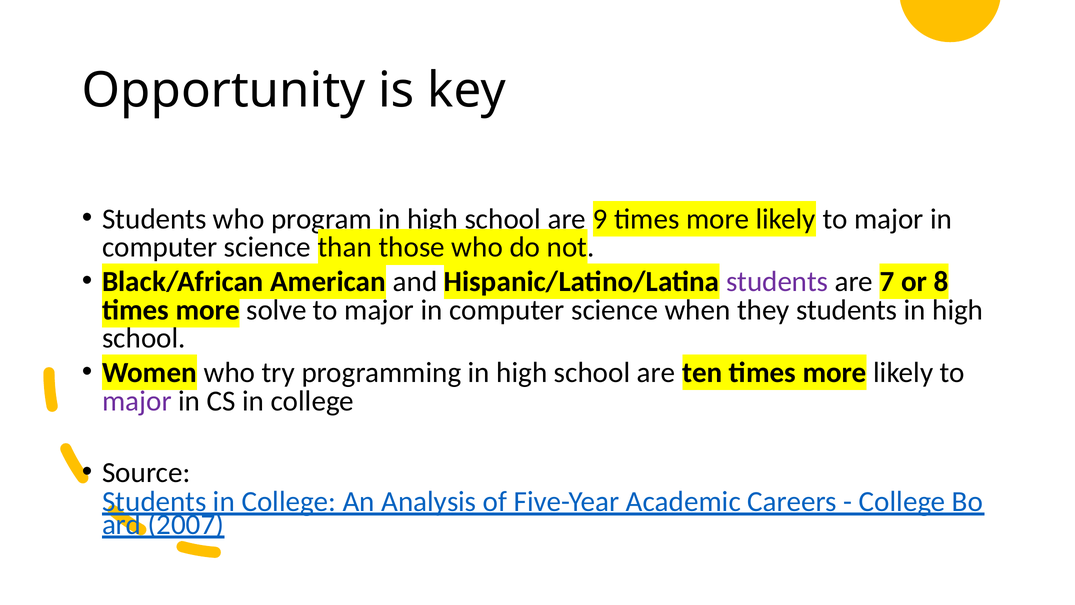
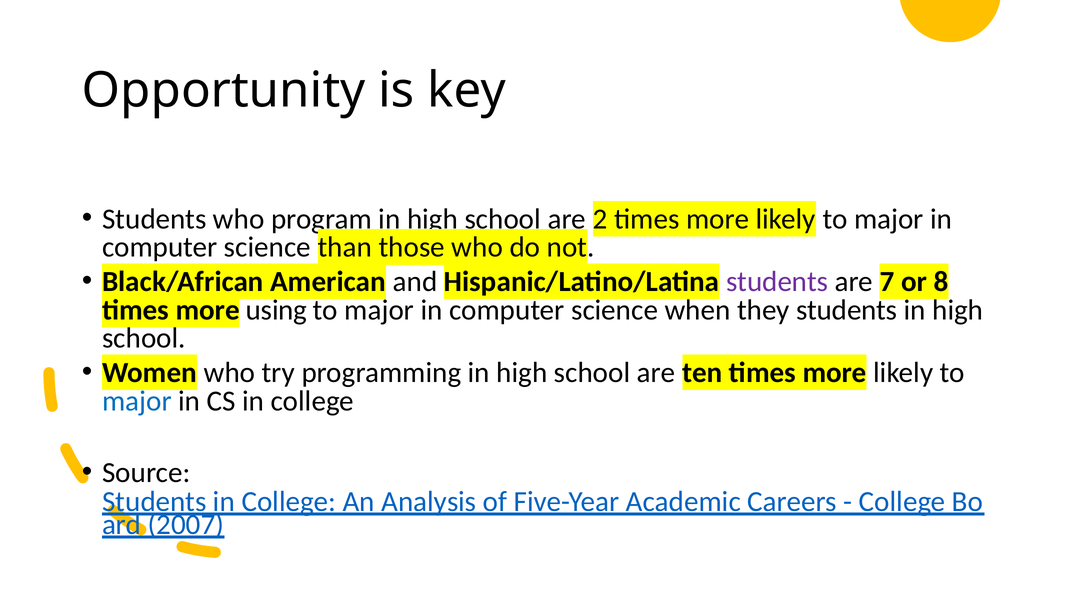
9: 9 -> 2
solve: solve -> using
major at (137, 401) colour: purple -> blue
